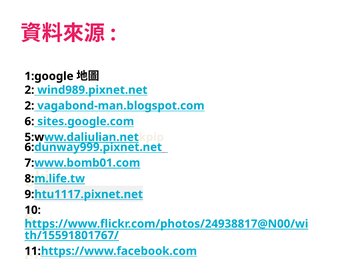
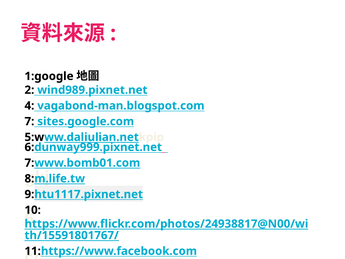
2 at (29, 106): 2 -> 4
6 at (29, 121): 6 -> 7
